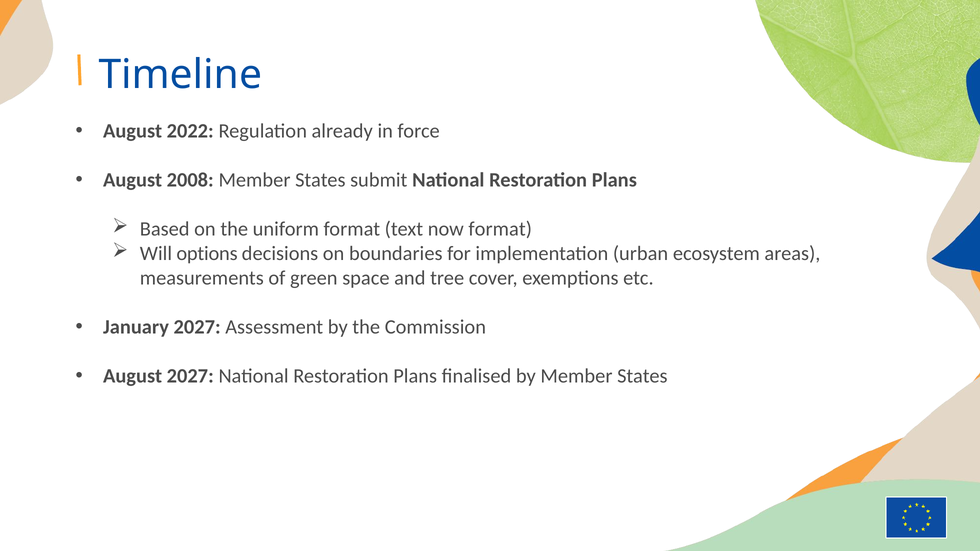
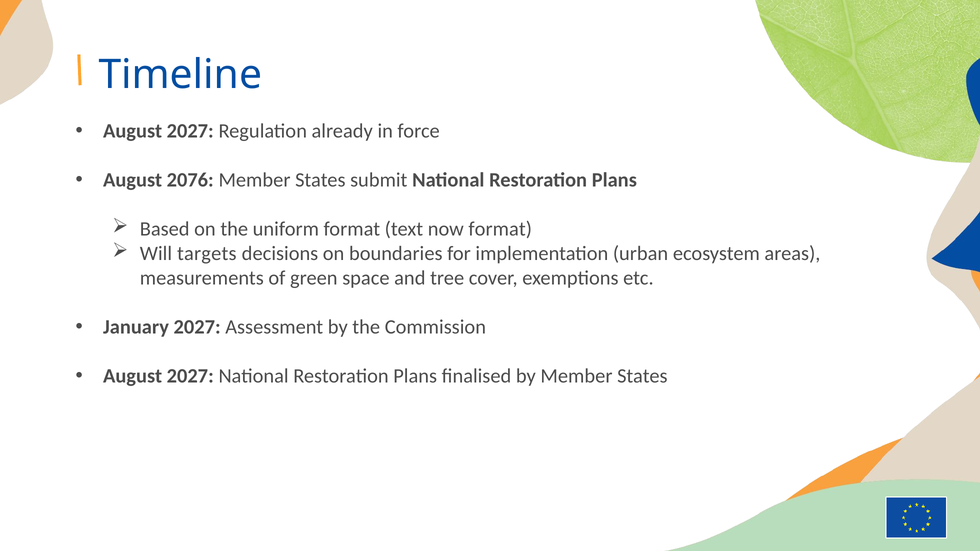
2022 at (190, 131): 2022 -> 2027
2008: 2008 -> 2076
options: options -> targets
